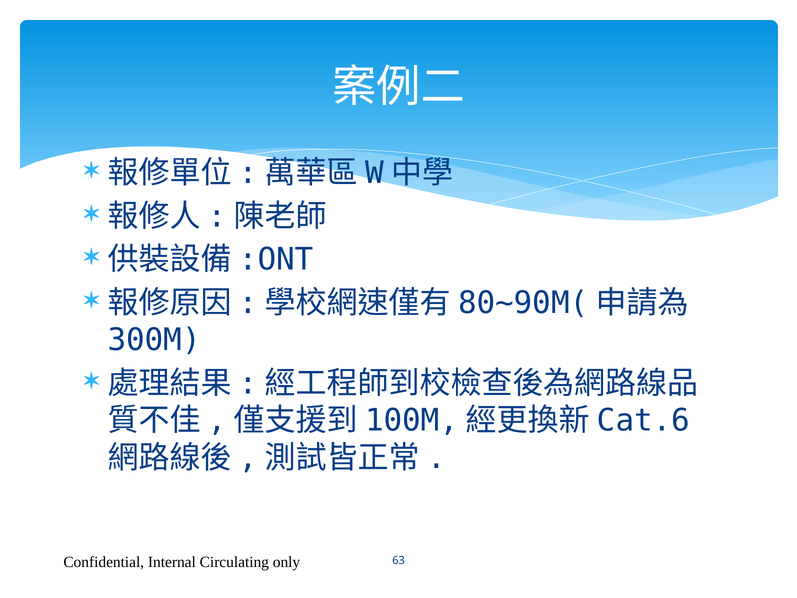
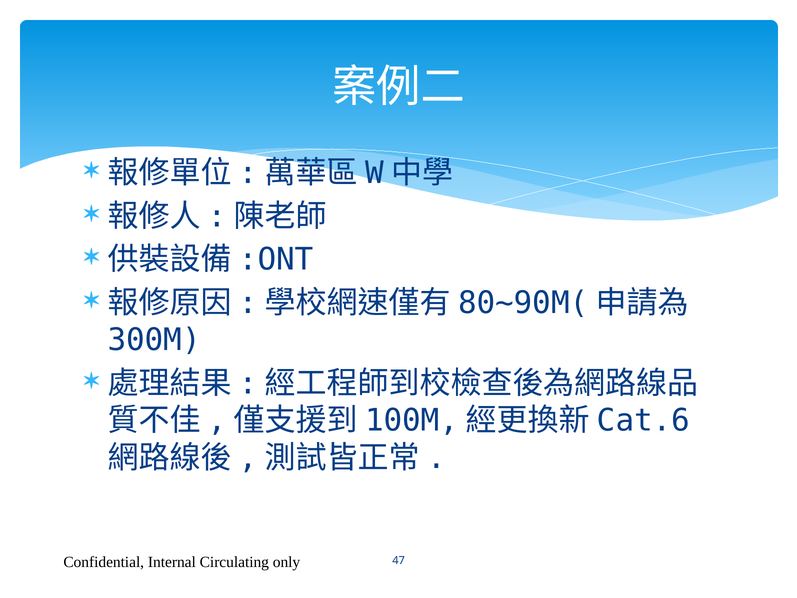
63: 63 -> 47
